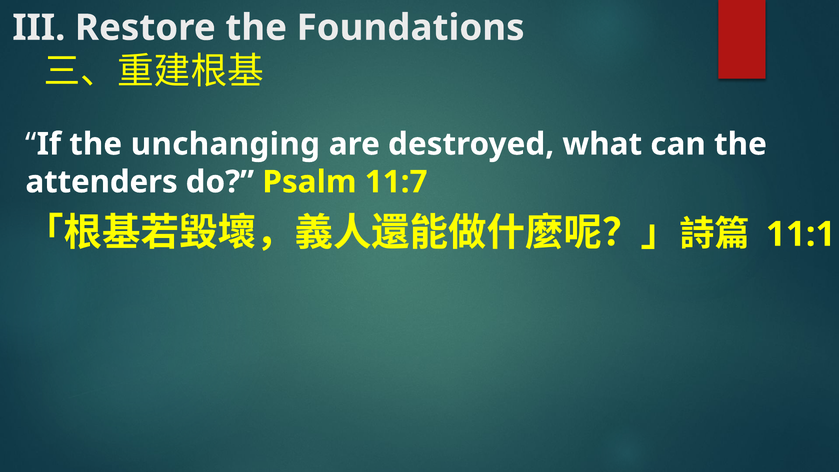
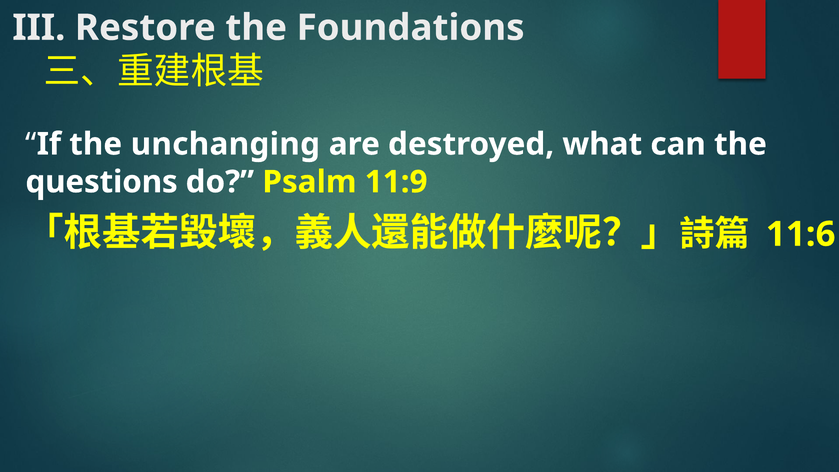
attenders: attenders -> questions
11:7: 11:7 -> 11:9
11:1: 11:1 -> 11:6
